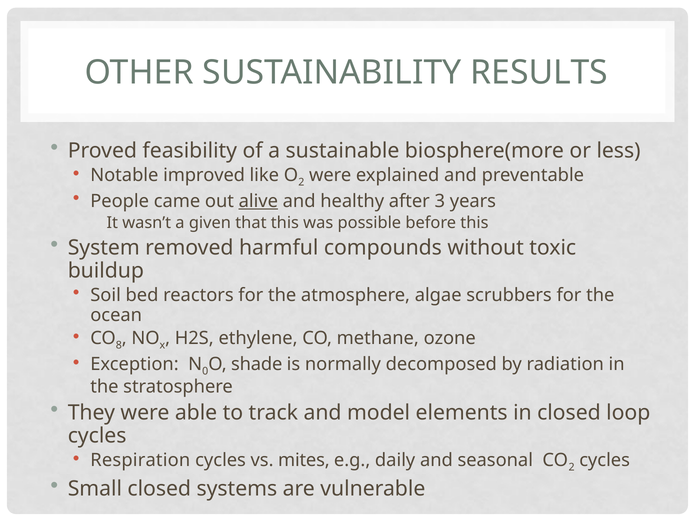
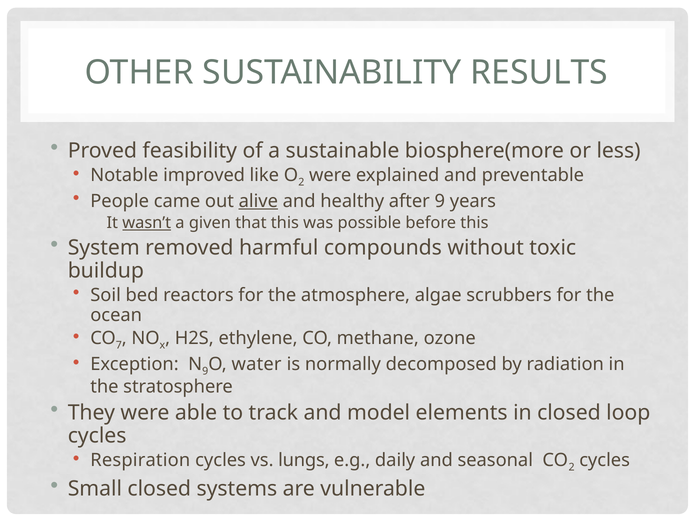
after 3: 3 -> 9
wasn’t underline: none -> present
8: 8 -> 7
0 at (205, 372): 0 -> 9
shade: shade -> water
mites: mites -> lungs
